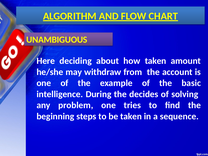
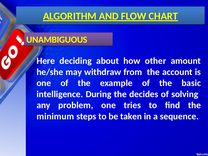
how taken: taken -> other
beginning: beginning -> minimum
